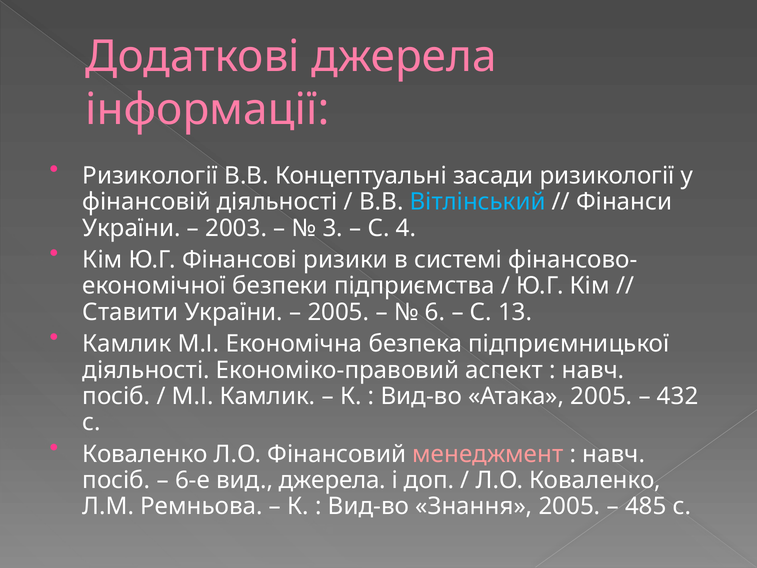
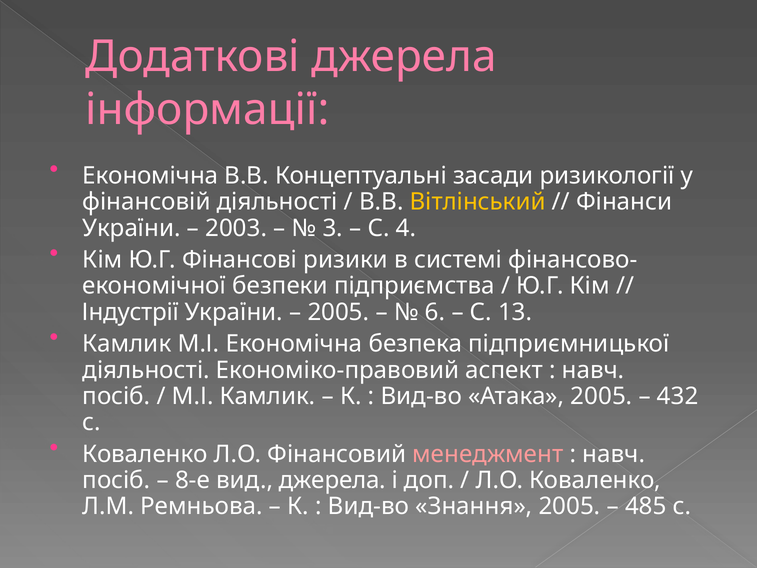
Ризикології at (150, 176): Ризикології -> Економічна
Вітлінський colour: light blue -> yellow
Ставити: Ставити -> Індустрії
6-е: 6-е -> 8-е
